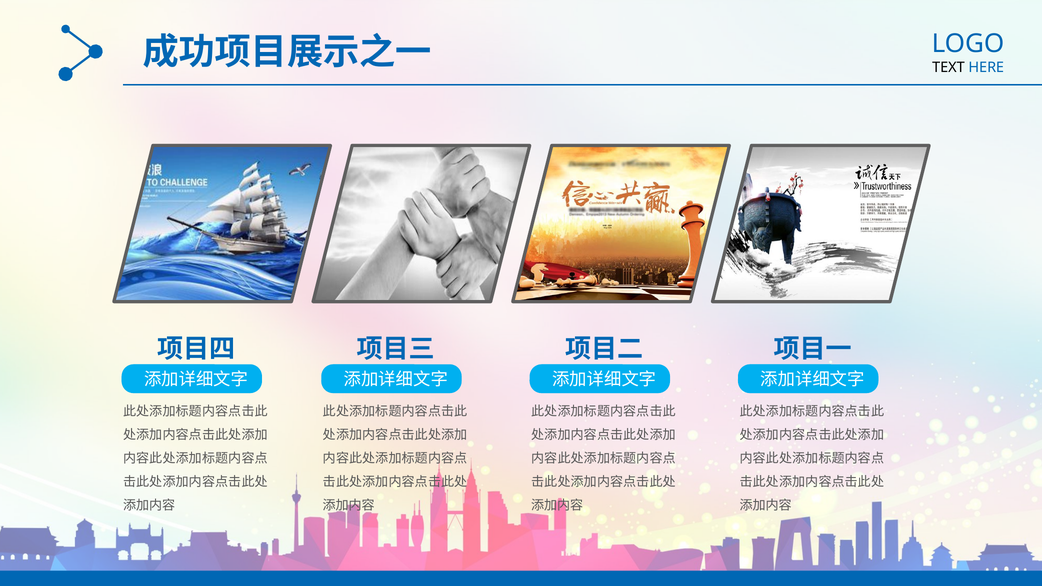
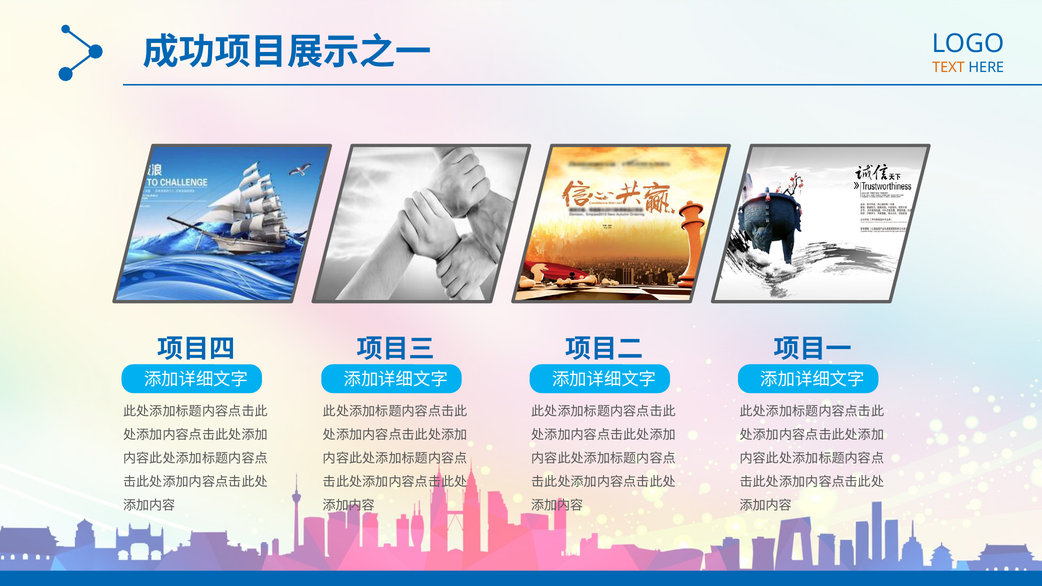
TEXT colour: black -> orange
